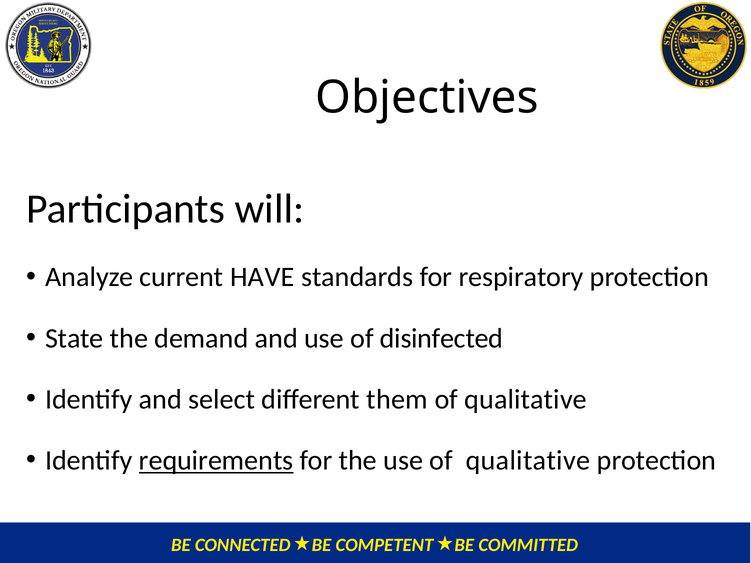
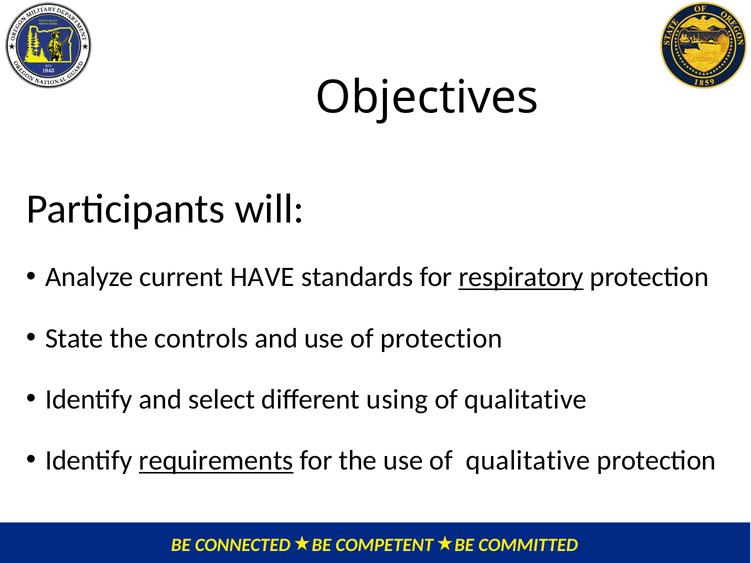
respiratory underline: none -> present
demand: demand -> controls
of disinfected: disinfected -> protection
them: them -> using
